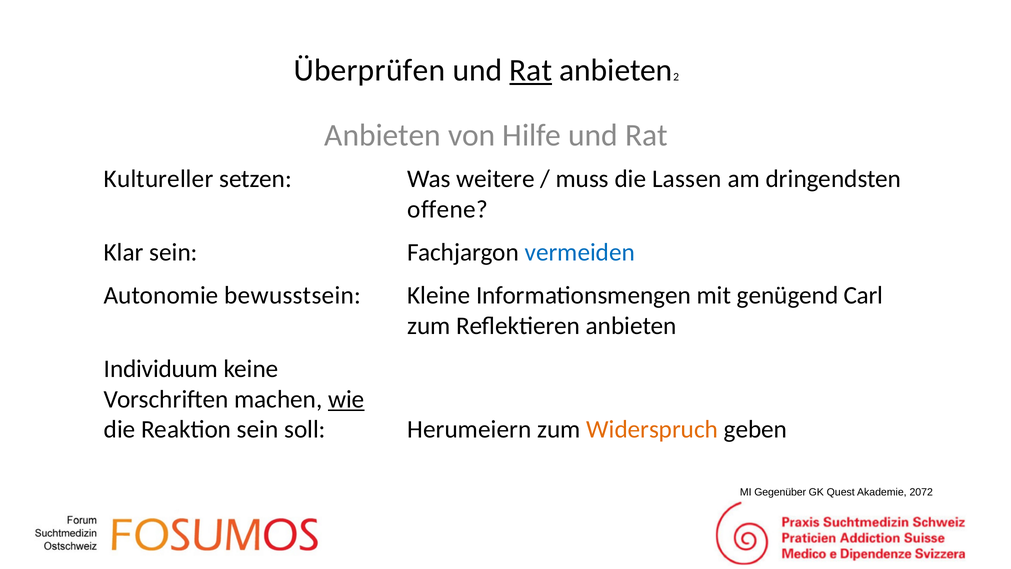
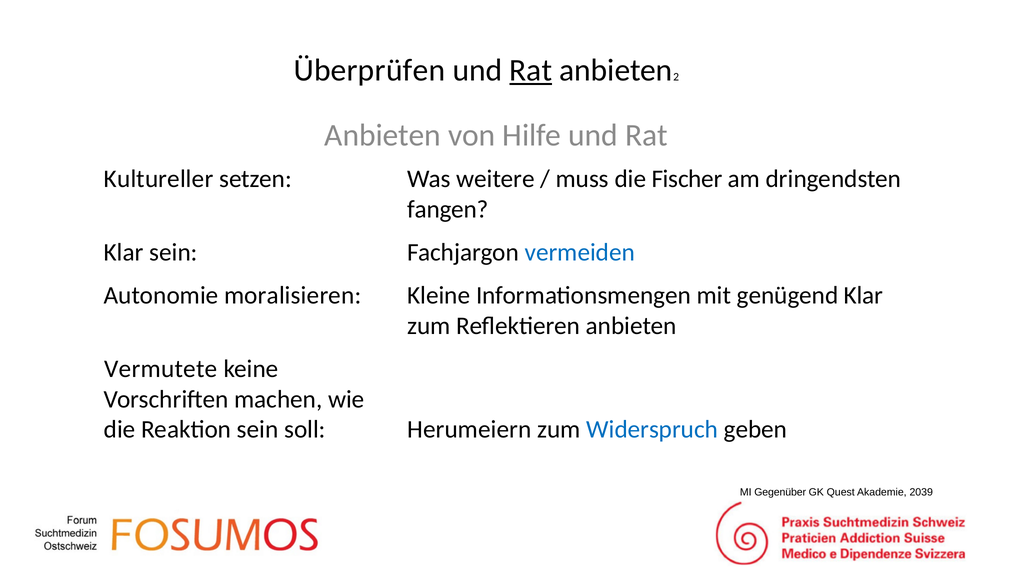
Lassen: Lassen -> Fischer
offene: offene -> fangen
bewusstsein: bewusstsein -> moralisieren
genügend Carl: Carl -> Klar
Individuum: Individuum -> Vermutete
wie underline: present -> none
Widerspruch colour: orange -> blue
2072: 2072 -> 2039
